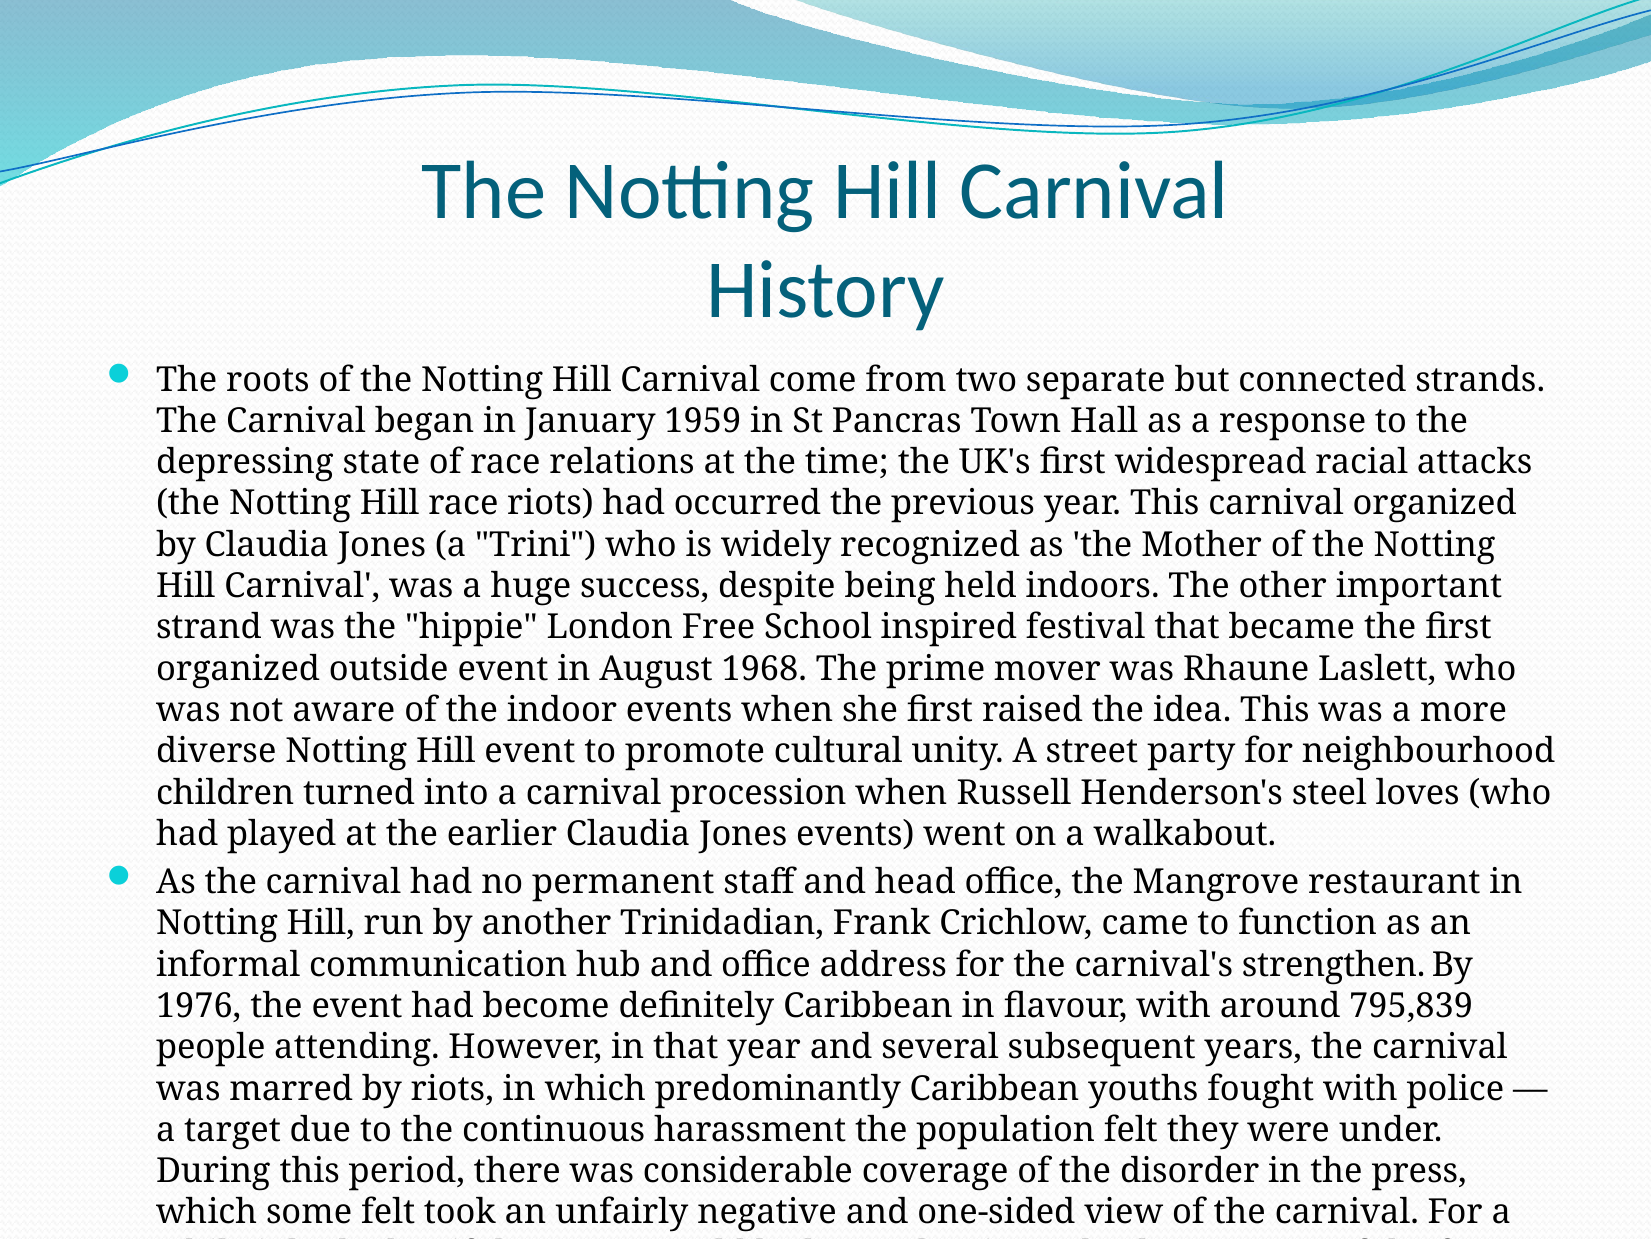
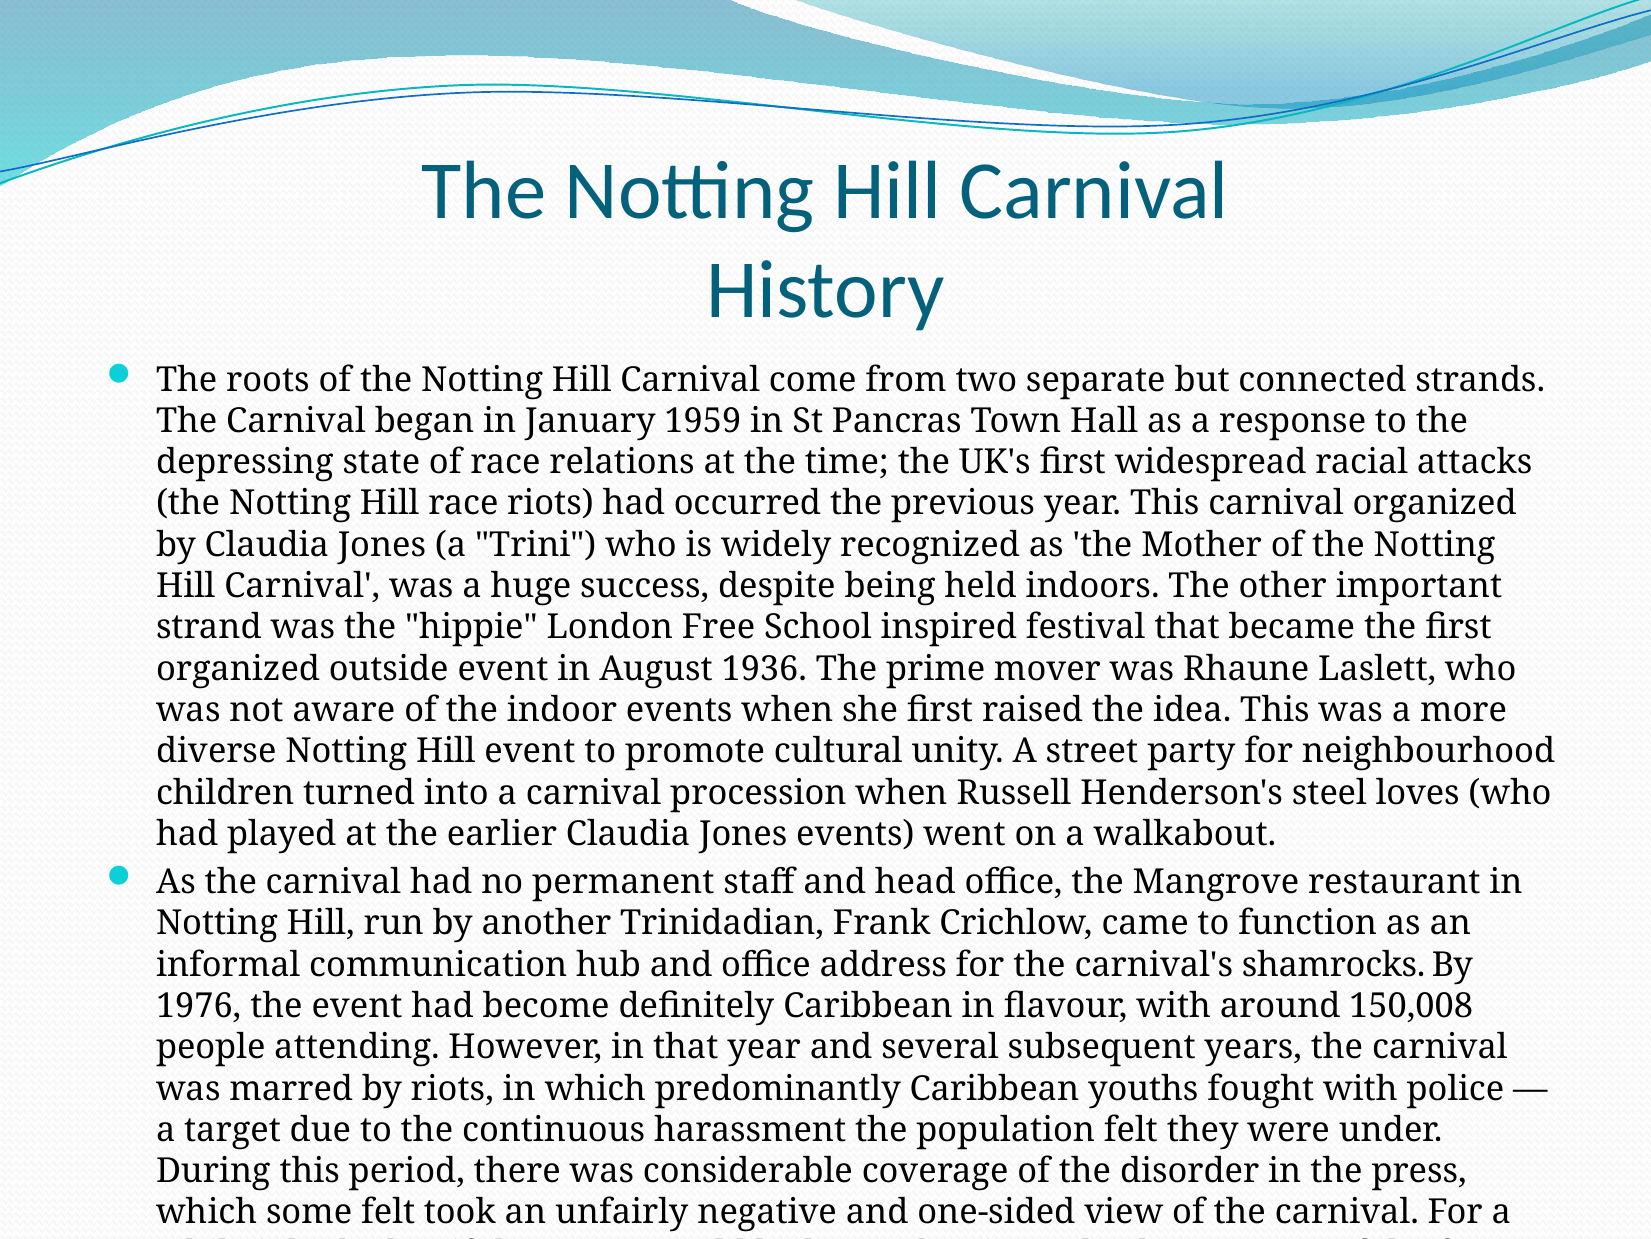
1968: 1968 -> 1936
strengthen: strengthen -> shamrocks
795,839: 795,839 -> 150,008
